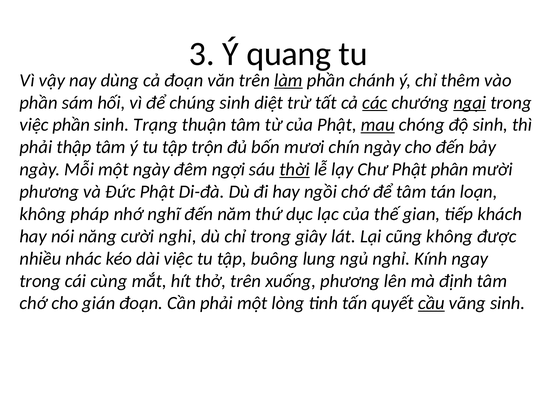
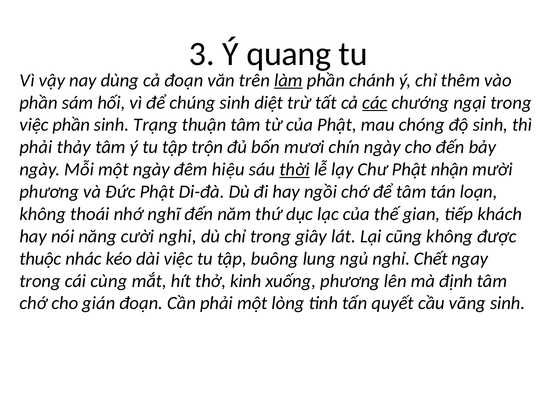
ngại underline: present -> none
mau underline: present -> none
thập: thập -> thảy
ngợi: ngợi -> hiệu
phân: phân -> nhận
pháp: pháp -> thoái
nhiều: nhiều -> thuộc
Kính: Kính -> Chết
thở trên: trên -> kinh
cầu underline: present -> none
